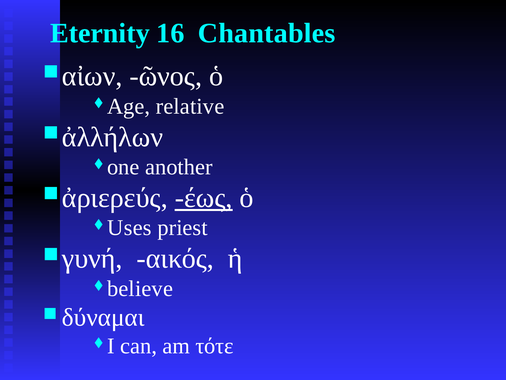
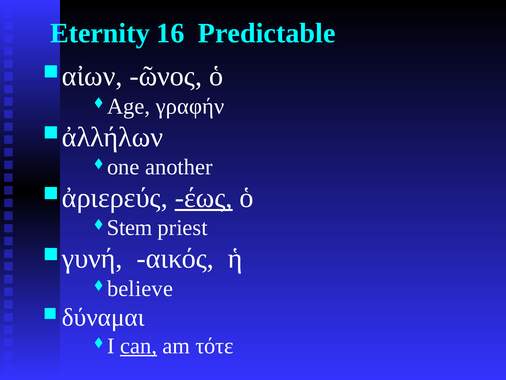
Chantables: Chantables -> Predictable
relative: relative -> γραφήν
Uses: Uses -> Stem
can underline: none -> present
